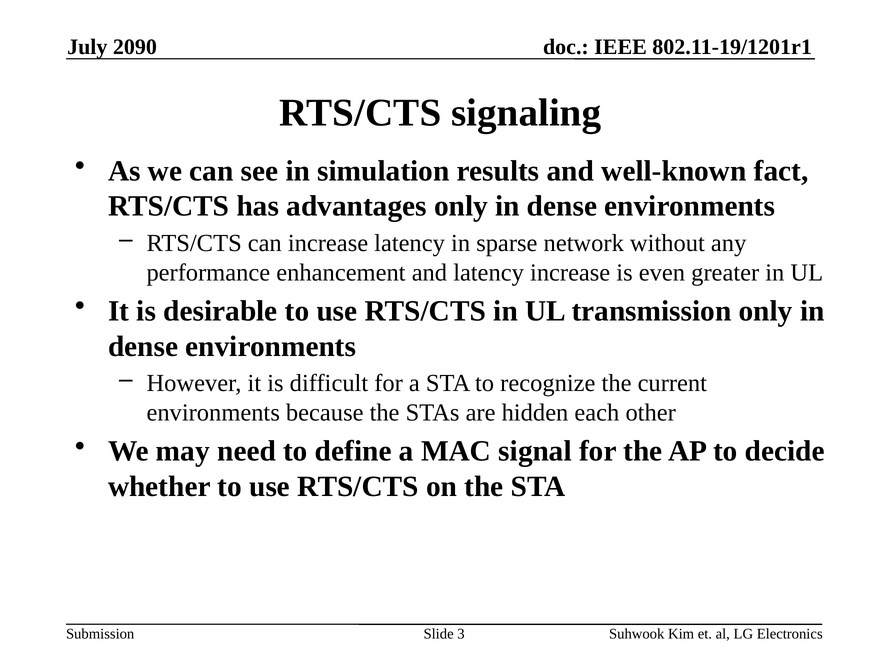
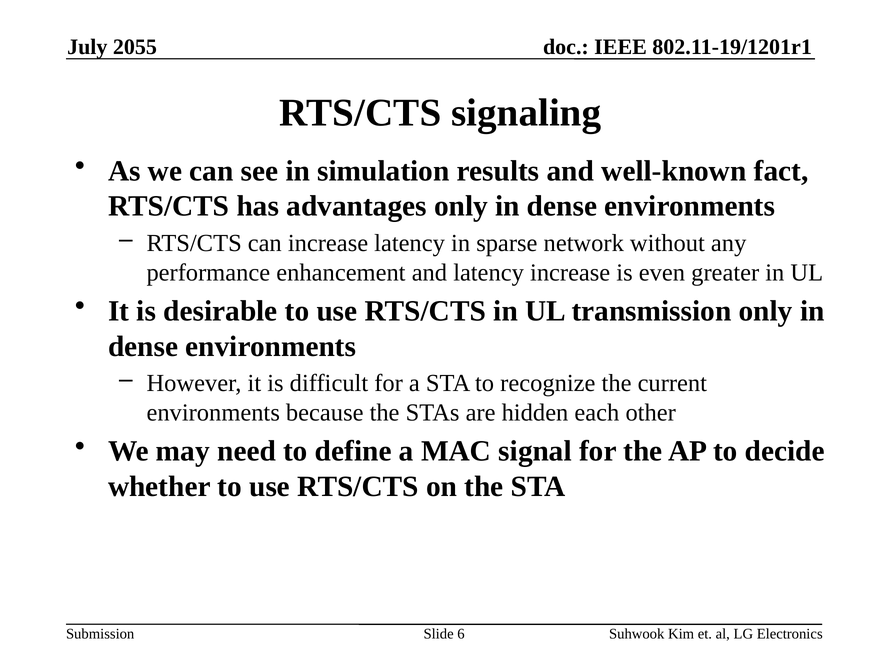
2090: 2090 -> 2055
3: 3 -> 6
